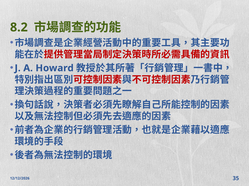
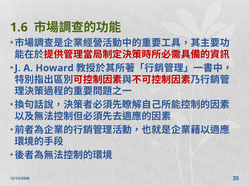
8.2: 8.2 -> 1.6
